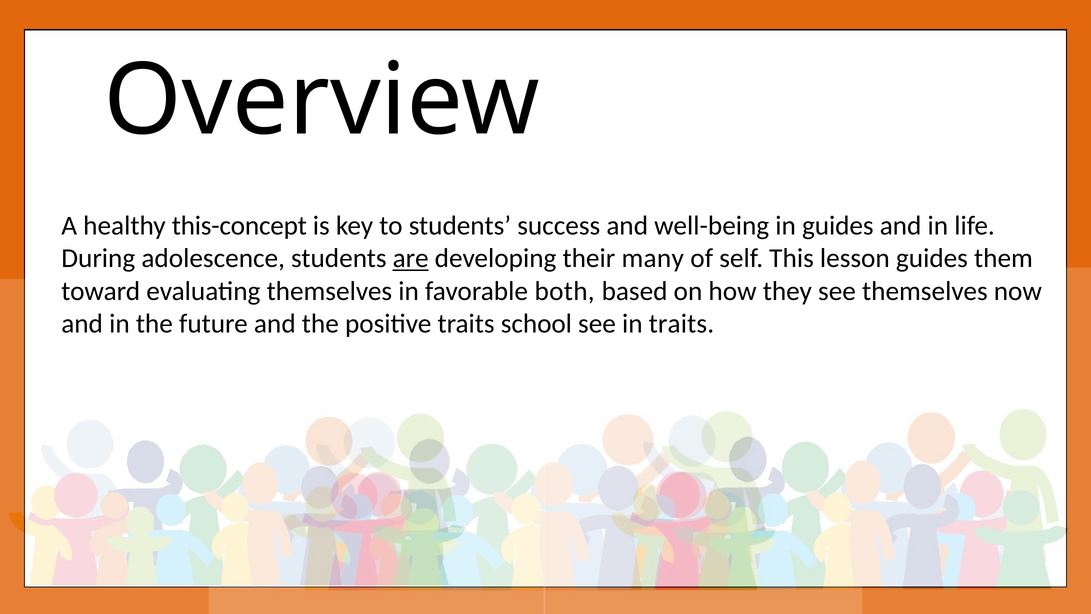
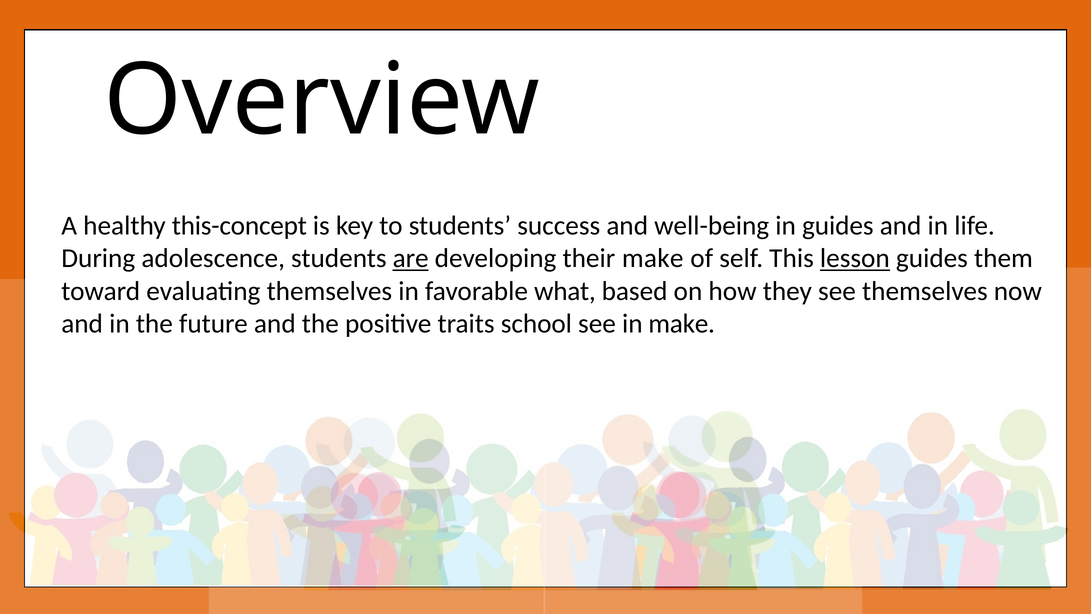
their many: many -> make
lesson underline: none -> present
both: both -> what
in traits: traits -> make
